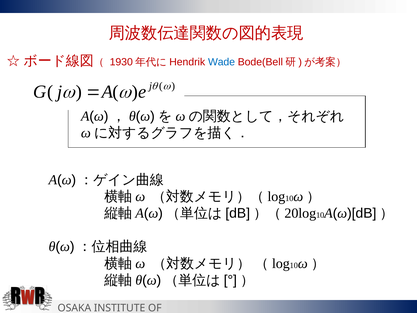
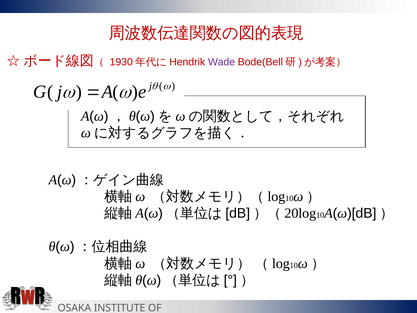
Wade colour: blue -> purple
